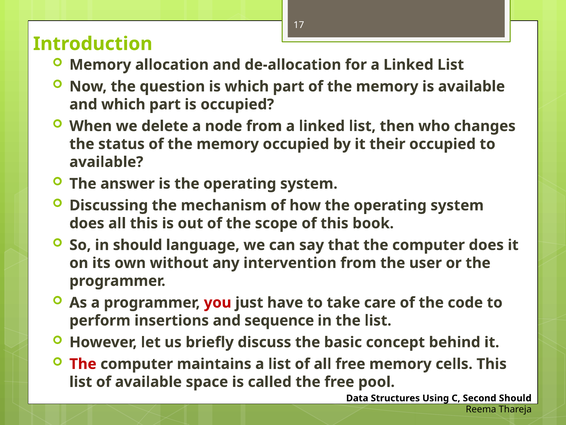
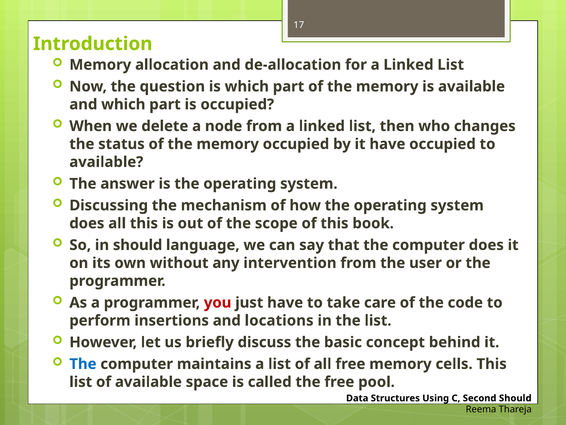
it their: their -> have
sequence: sequence -> locations
The at (83, 364) colour: red -> blue
